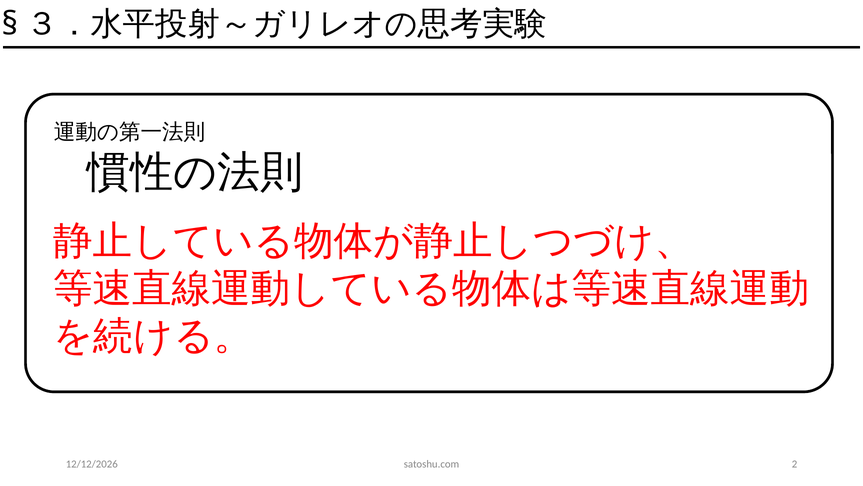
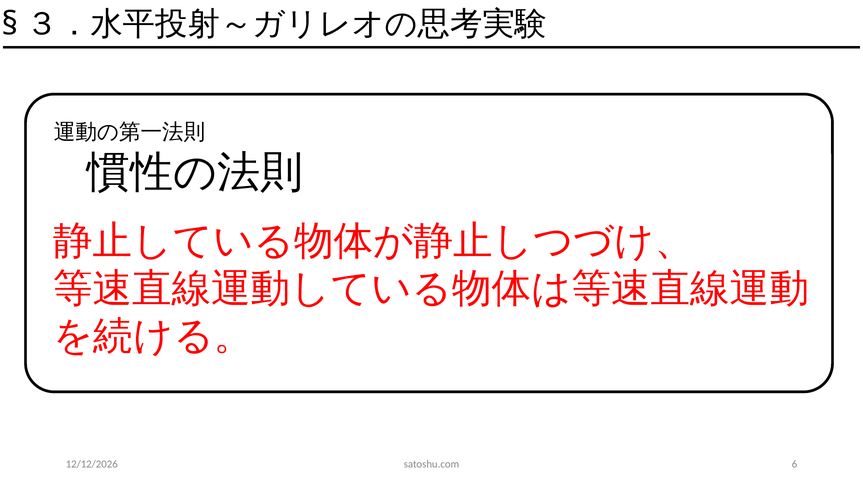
2: 2 -> 6
